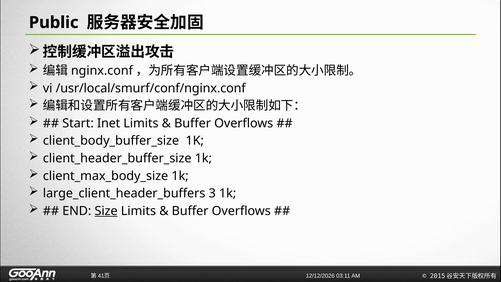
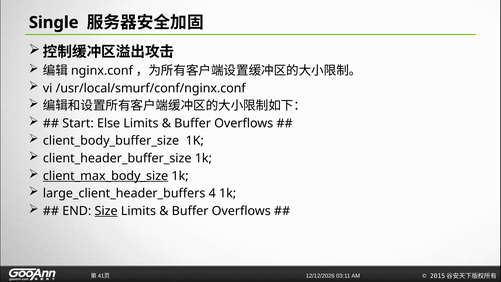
Public: Public -> Single
Inet: Inet -> Else
client_max_body_size underline: none -> present
3: 3 -> 4
